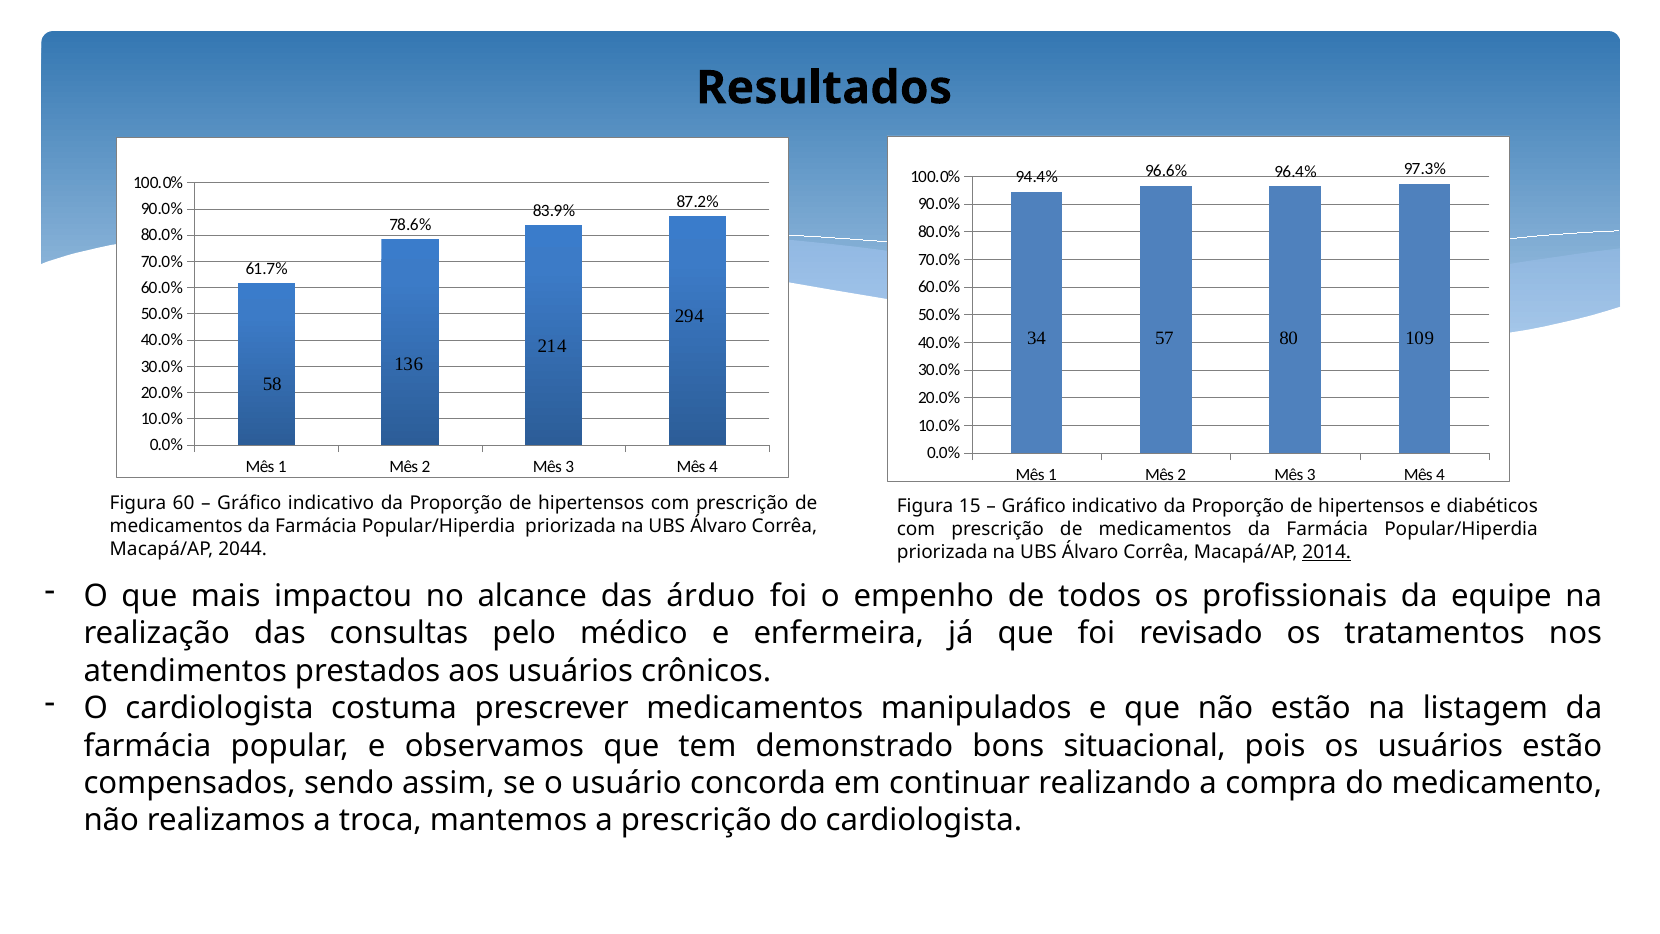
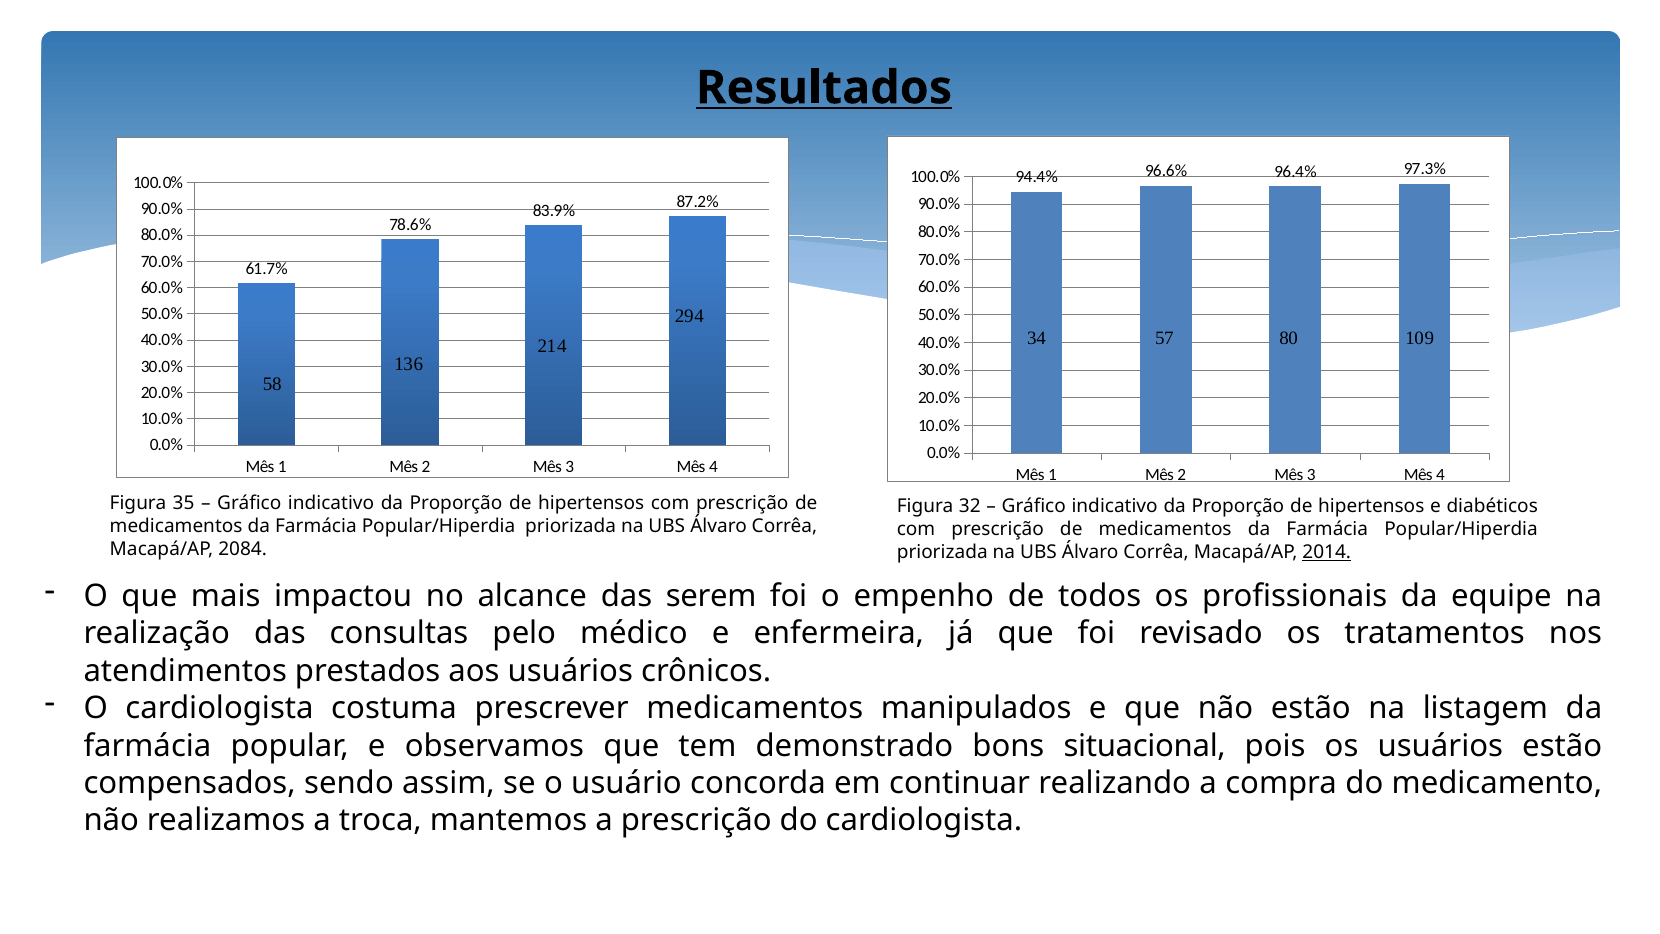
Resultados underline: none -> present
60: 60 -> 35
15: 15 -> 32
2044: 2044 -> 2084
árduo: árduo -> serem
